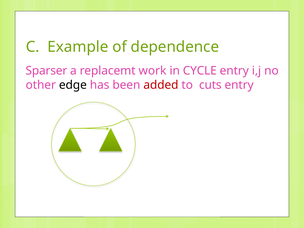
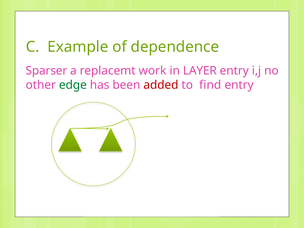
CYCLE: CYCLE -> LAYER
edge colour: black -> green
cuts: cuts -> find
